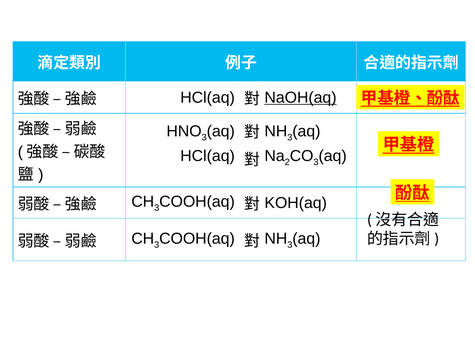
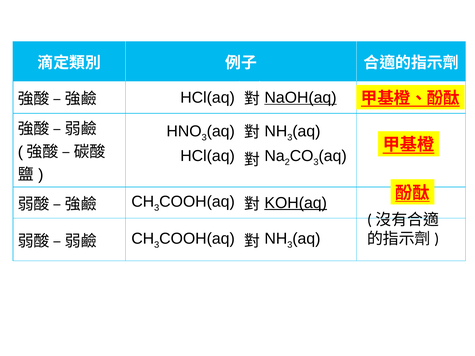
KOH(aq underline: none -> present
